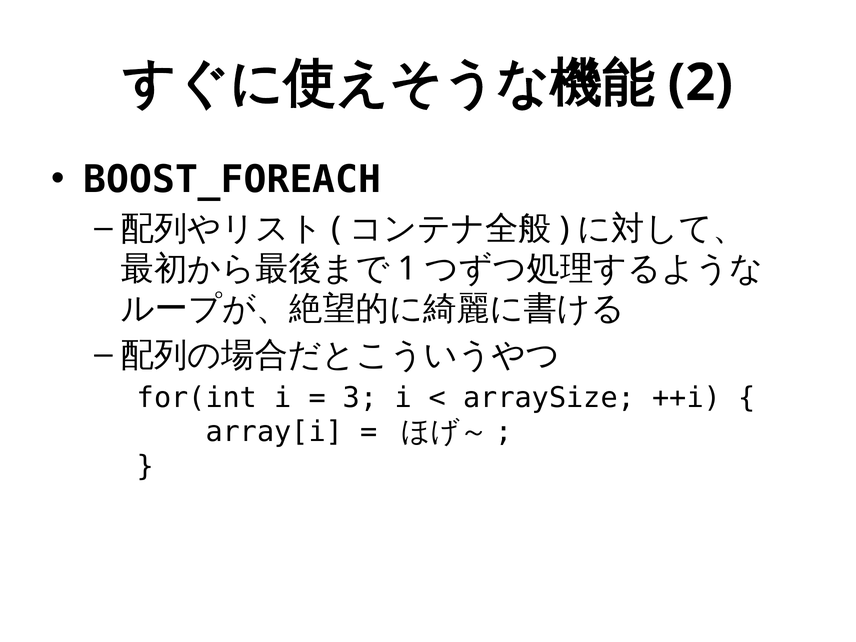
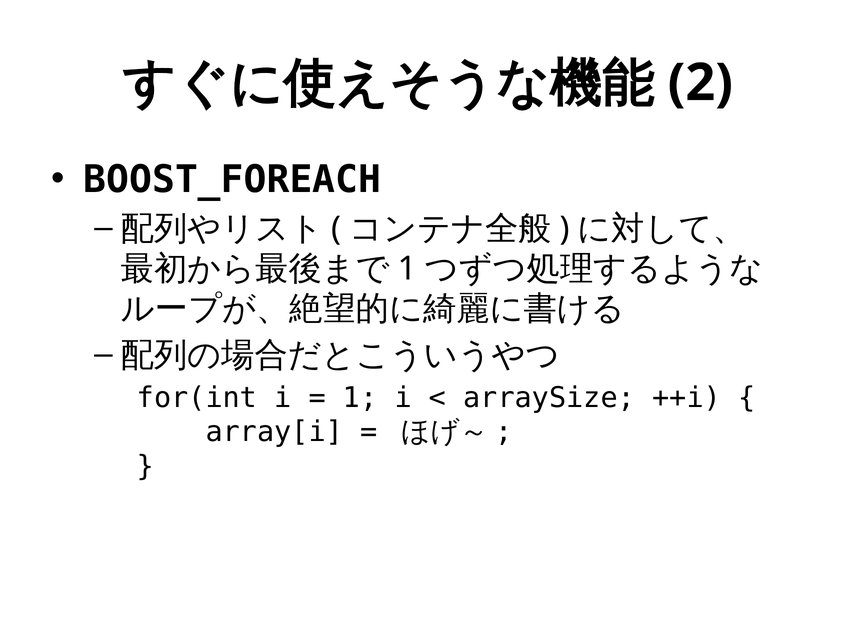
3 at (360, 398): 3 -> 1
